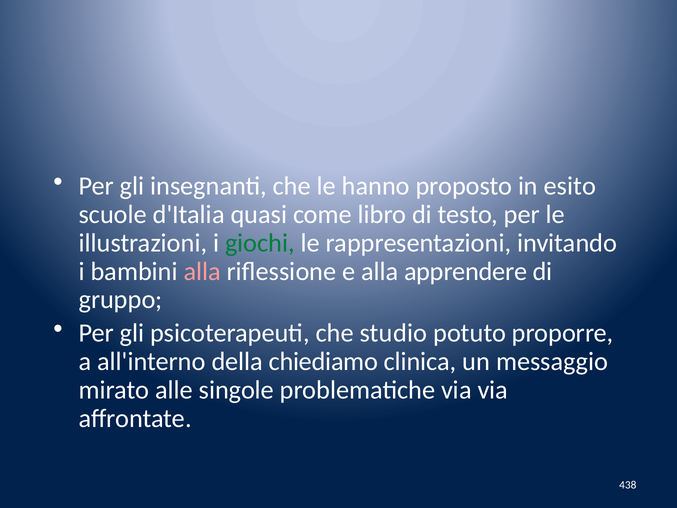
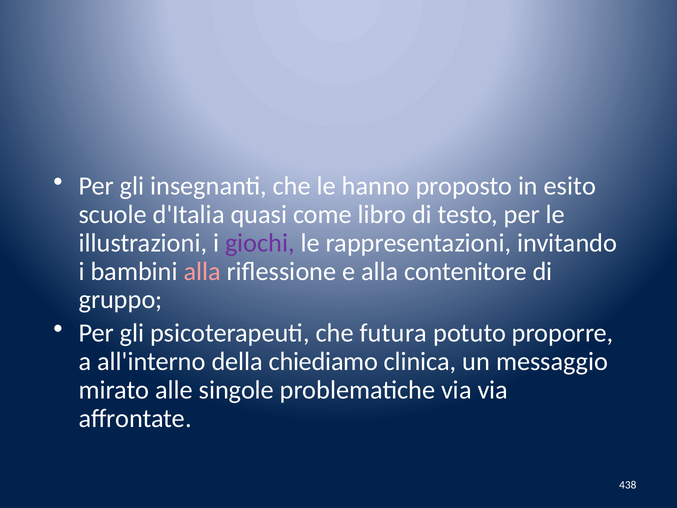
giochi colour: green -> purple
apprendere: apprendere -> contenitore
studio: studio -> futura
